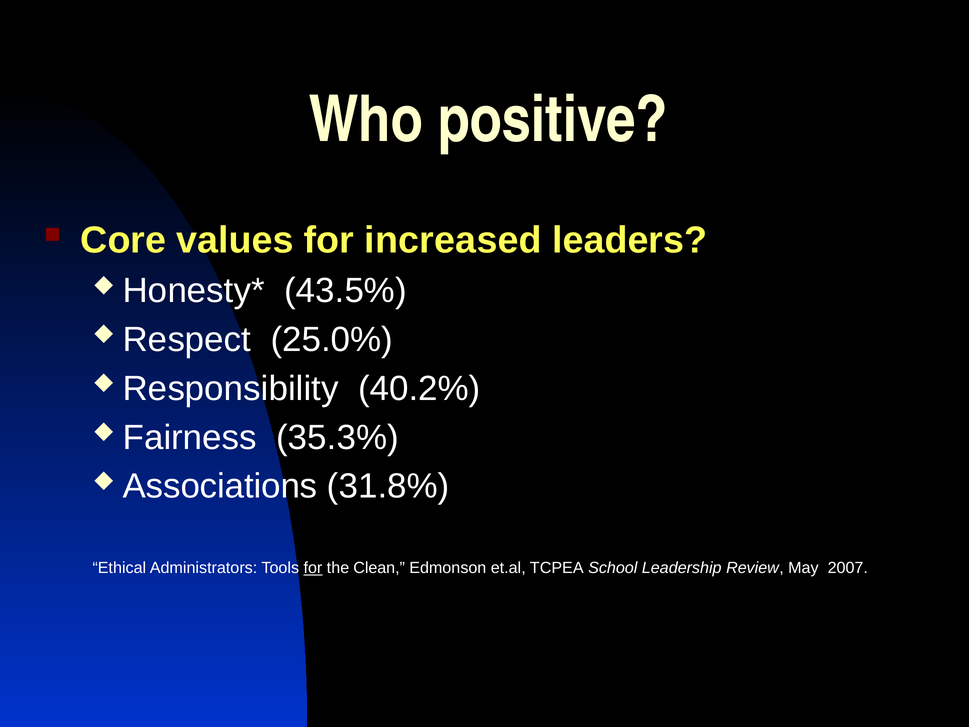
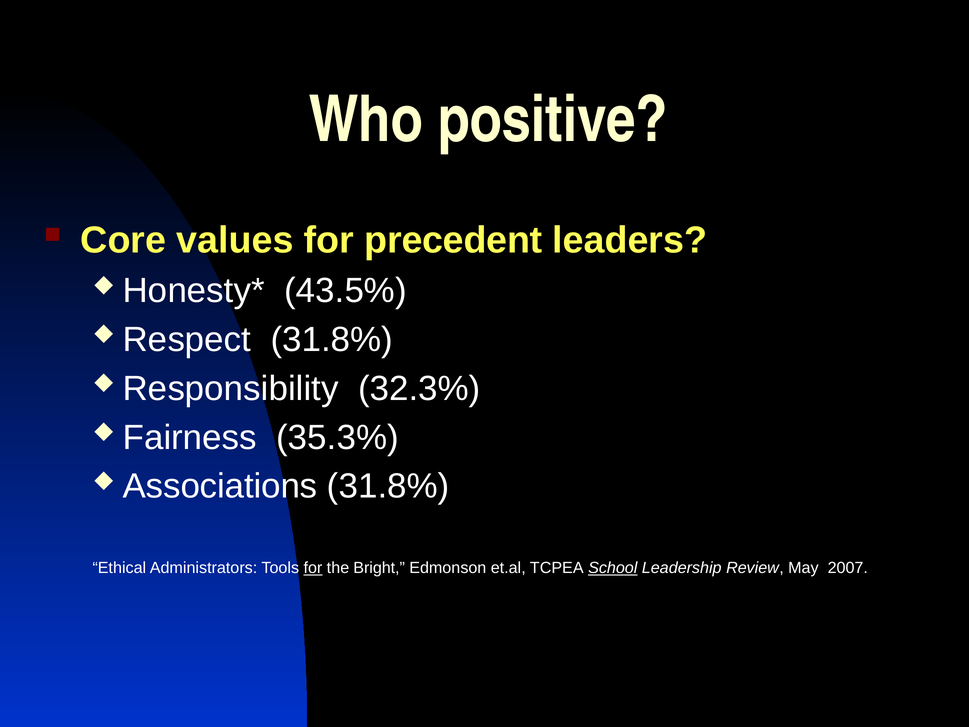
increased: increased -> precedent
Respect 25.0%: 25.0% -> 31.8%
40.2%: 40.2% -> 32.3%
Clean: Clean -> Bright
School underline: none -> present
